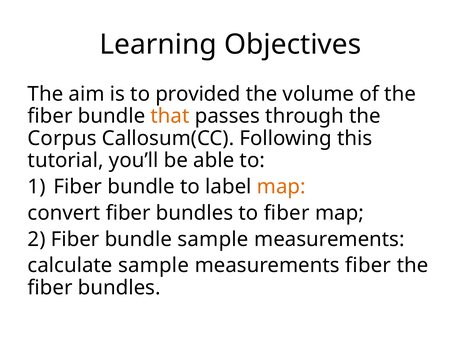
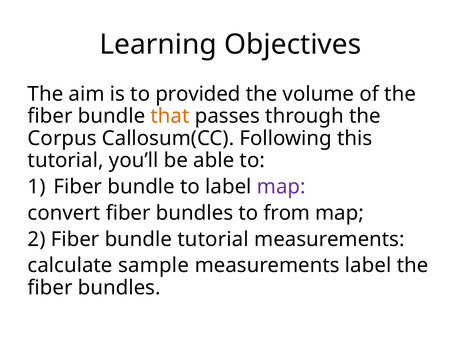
map at (281, 187) colour: orange -> purple
to fiber: fiber -> from
bundle sample: sample -> tutorial
measurements fiber: fiber -> label
